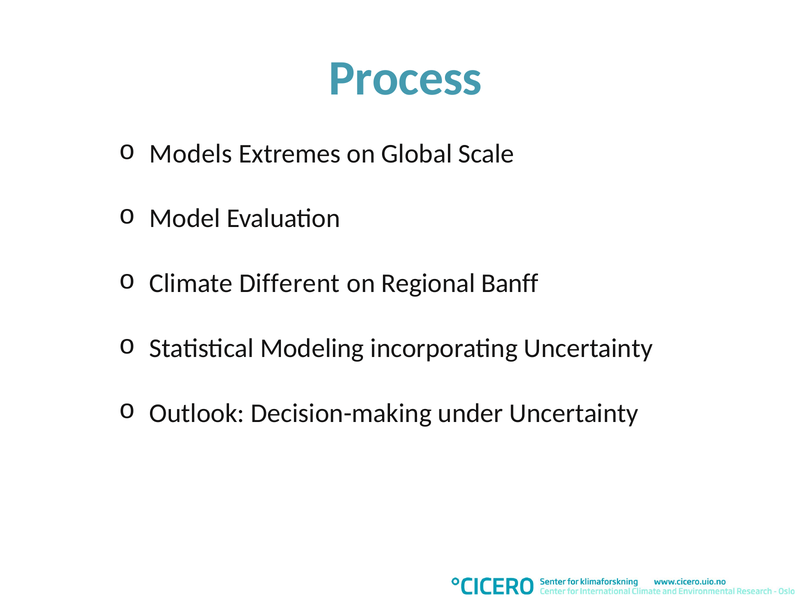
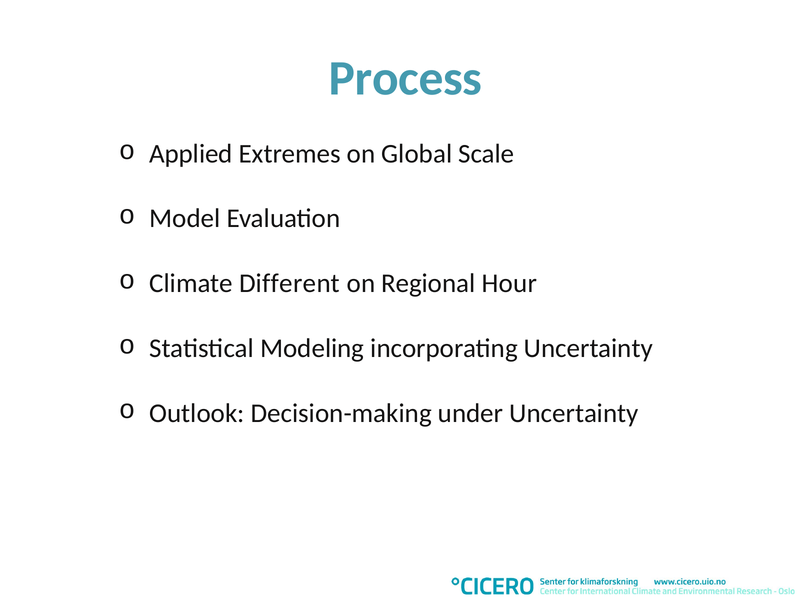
Models: Models -> Applied
Banff: Banff -> Hour
